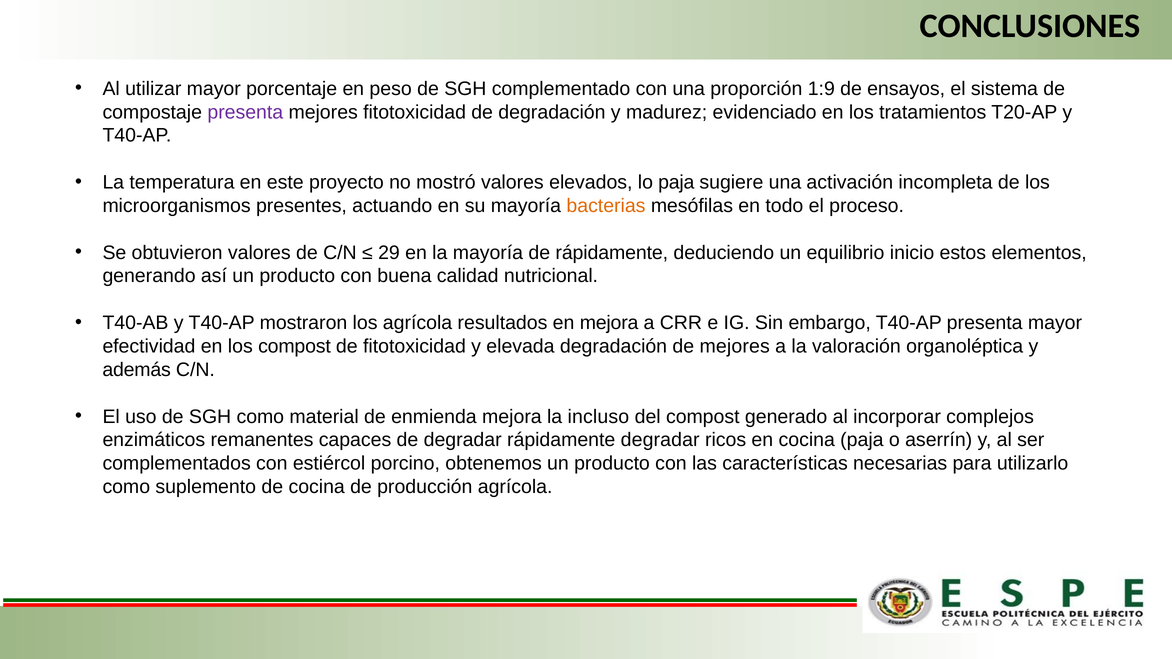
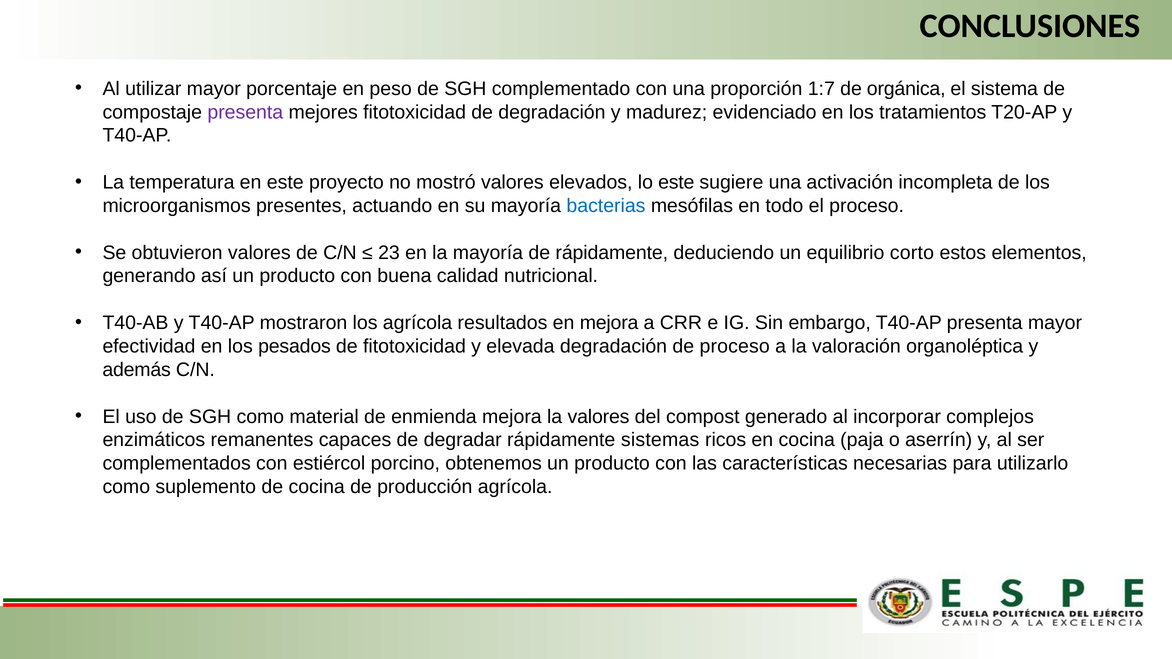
1:9: 1:9 -> 1:7
ensayos: ensayos -> orgánica
lo paja: paja -> este
bacterias colour: orange -> blue
29: 29 -> 23
inicio: inicio -> corto
los compost: compost -> pesados
de mejores: mejores -> proceso
la incluso: incluso -> valores
rápidamente degradar: degradar -> sistemas
